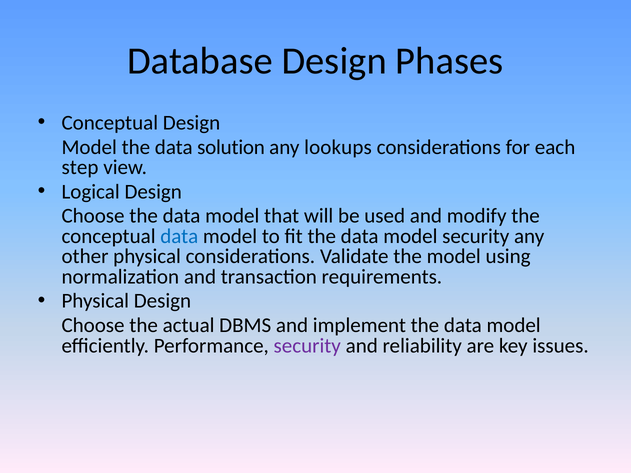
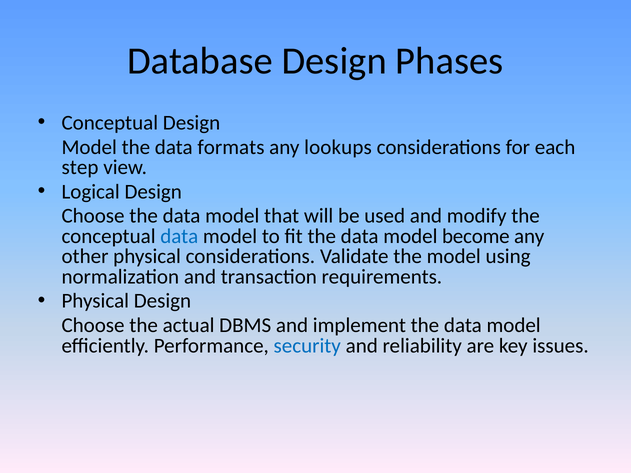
solution: solution -> formats
model security: security -> become
security at (307, 346) colour: purple -> blue
